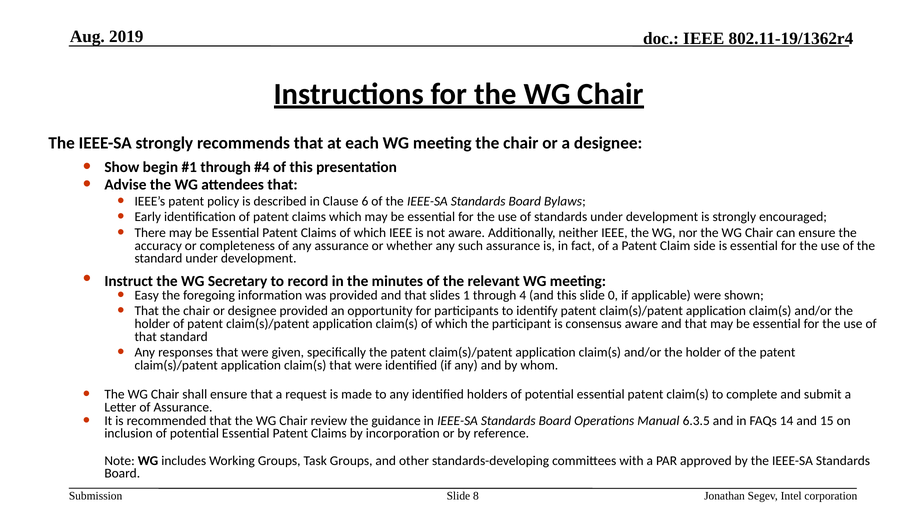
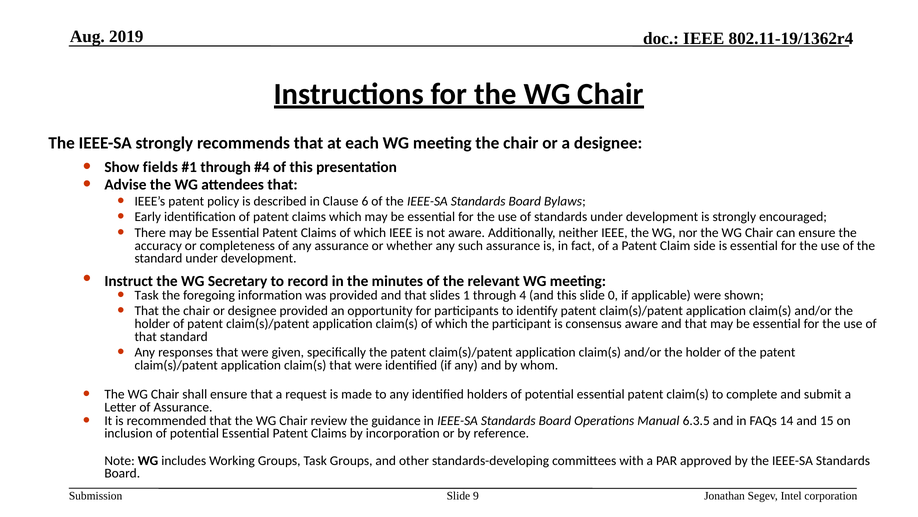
begin: begin -> fields
Easy at (147, 295): Easy -> Task
8: 8 -> 9
